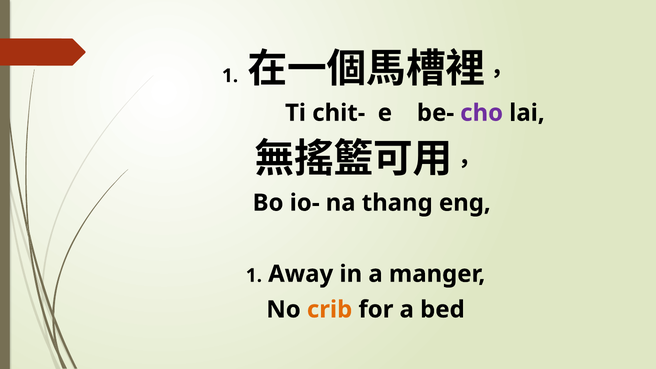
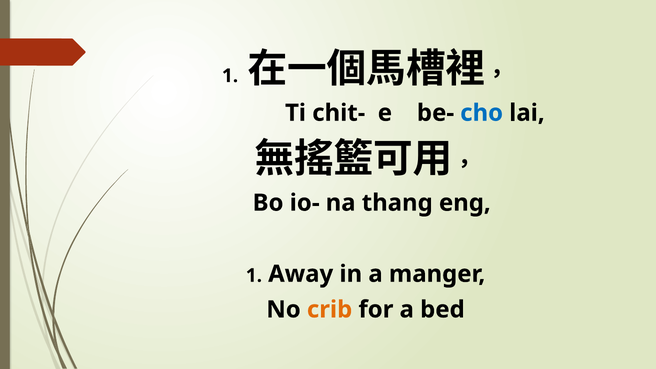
cho colour: purple -> blue
